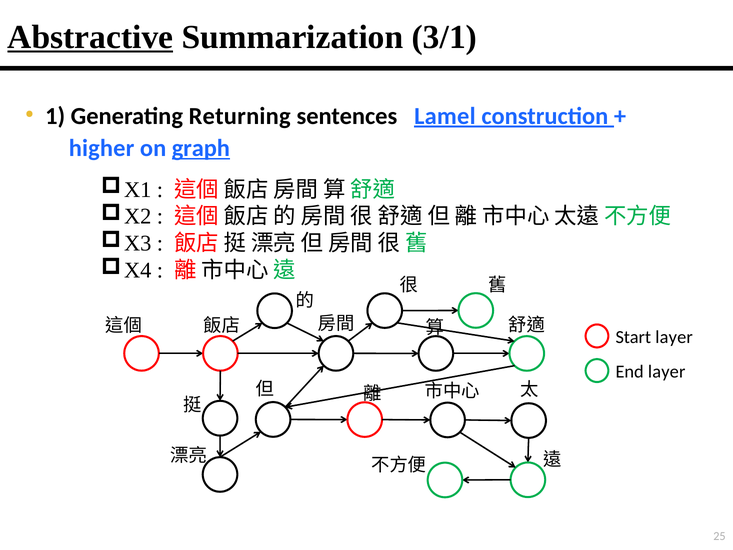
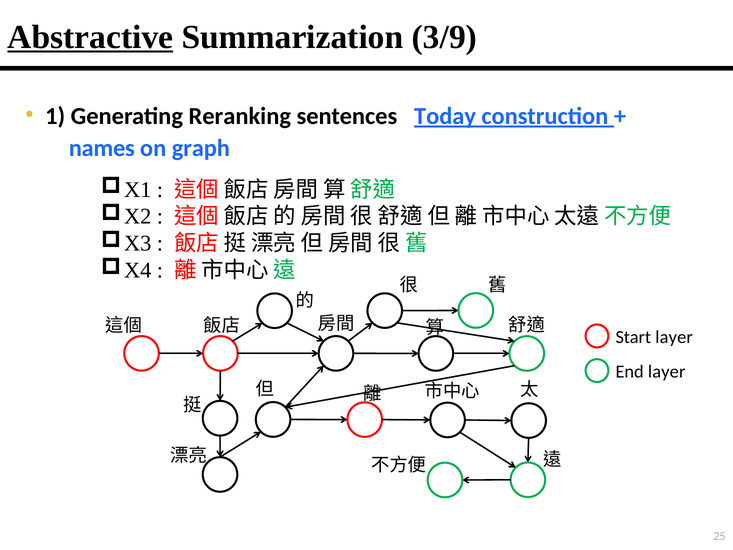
3/1: 3/1 -> 3/9
Returning: Returning -> Reranking
Lamel: Lamel -> Today
higher: higher -> names
graph underline: present -> none
